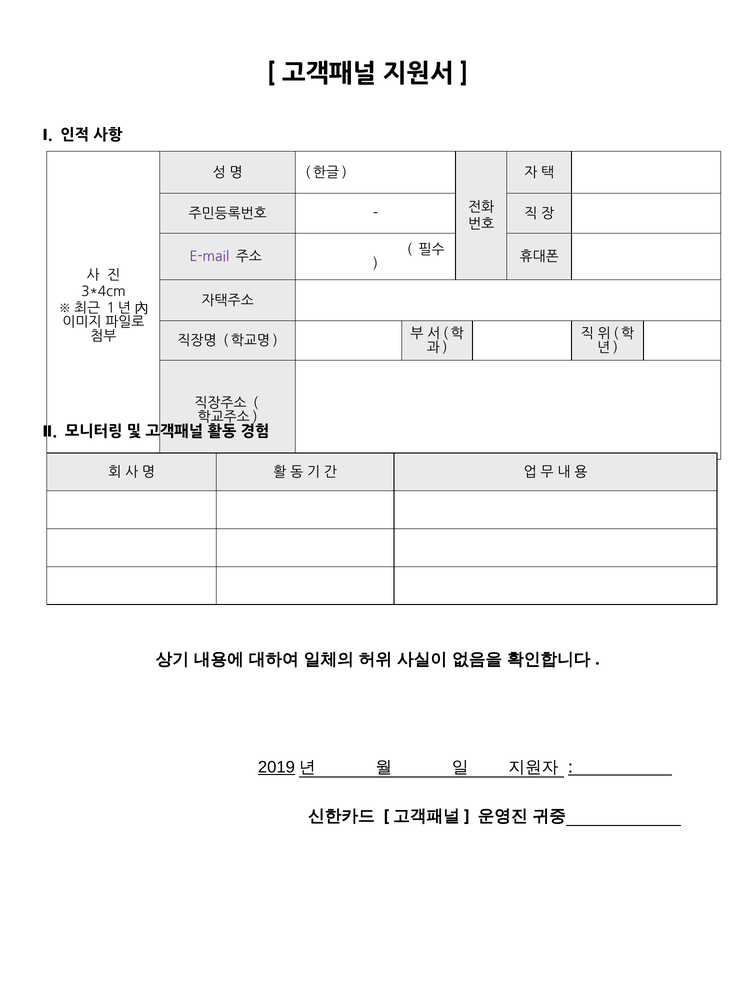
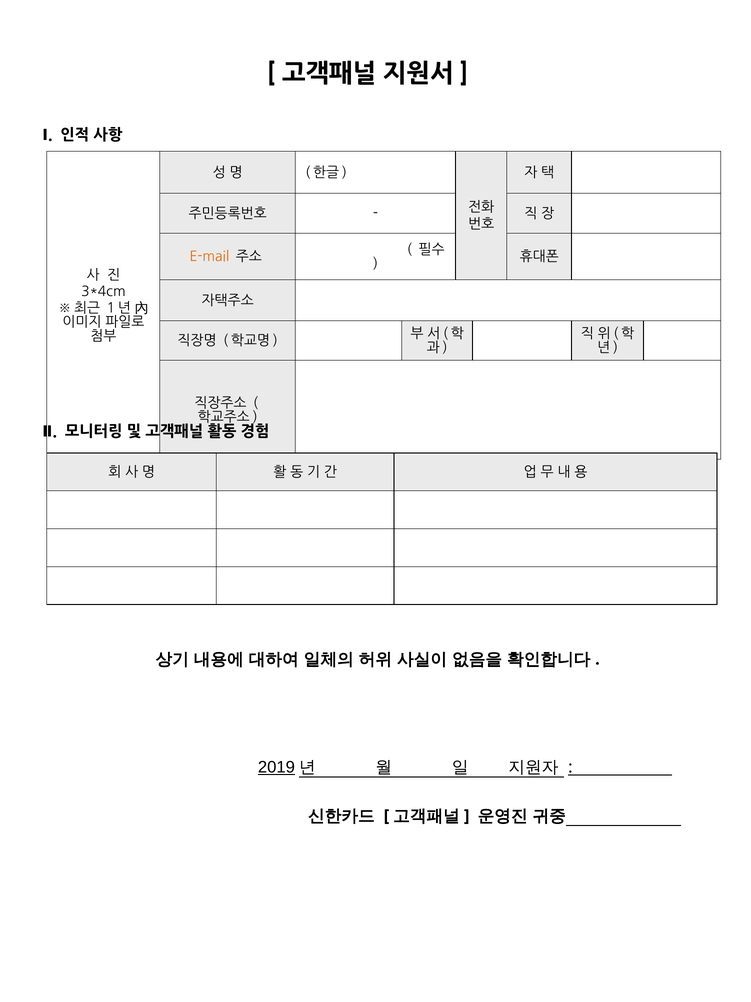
E-mail colour: purple -> orange
